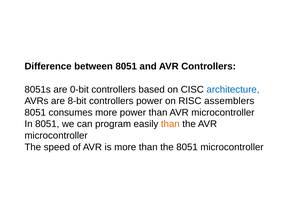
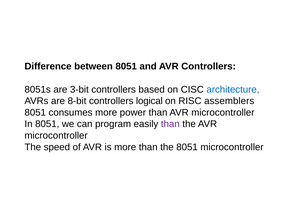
0-bit: 0-bit -> 3-bit
controllers power: power -> logical
than at (170, 124) colour: orange -> purple
